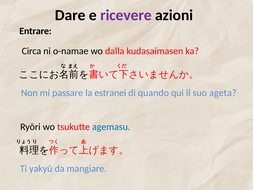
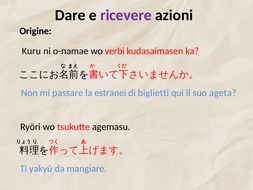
Entrare: Entrare -> Origine
Circa: Circa -> Kuru
dalla: dalla -> verbi
quando: quando -> biglietti
agemasu colour: blue -> black
